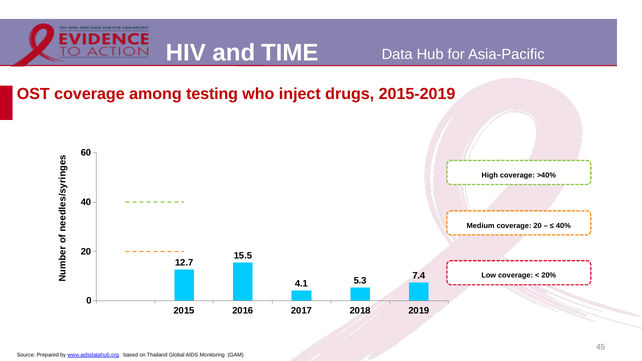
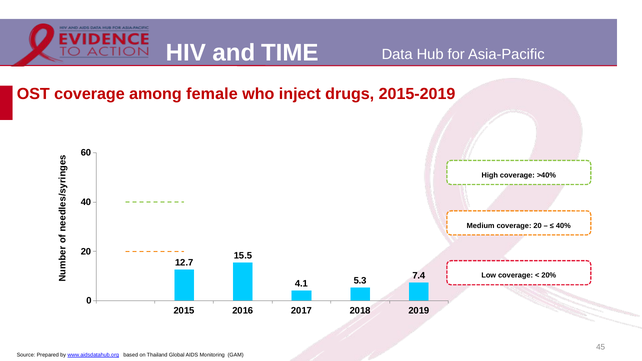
testing: testing -> female
